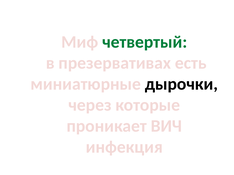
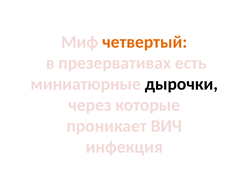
четвертый colour: green -> orange
